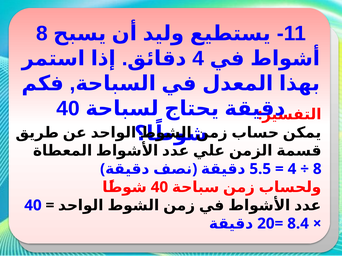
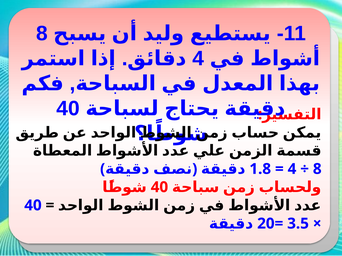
5.5: 5.5 -> 1.8
8.4: 8.4 -> 3.5
